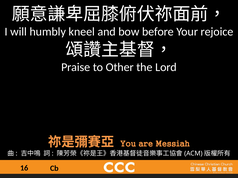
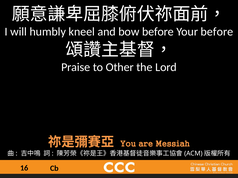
Your rejoice: rejoice -> before
